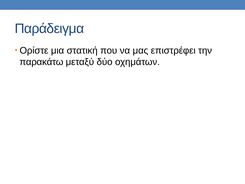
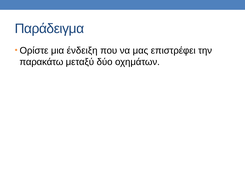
στατική: στατική -> ένδειξη
